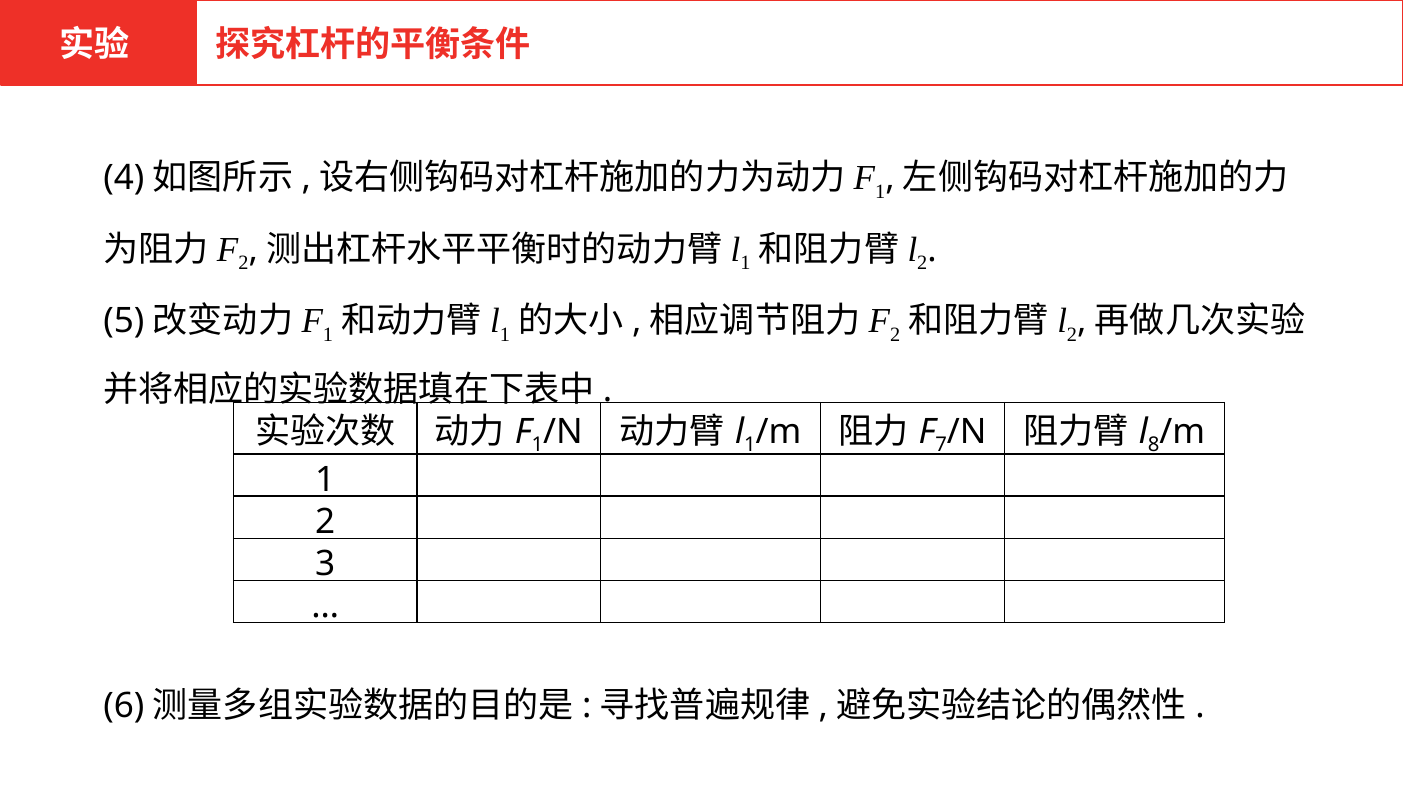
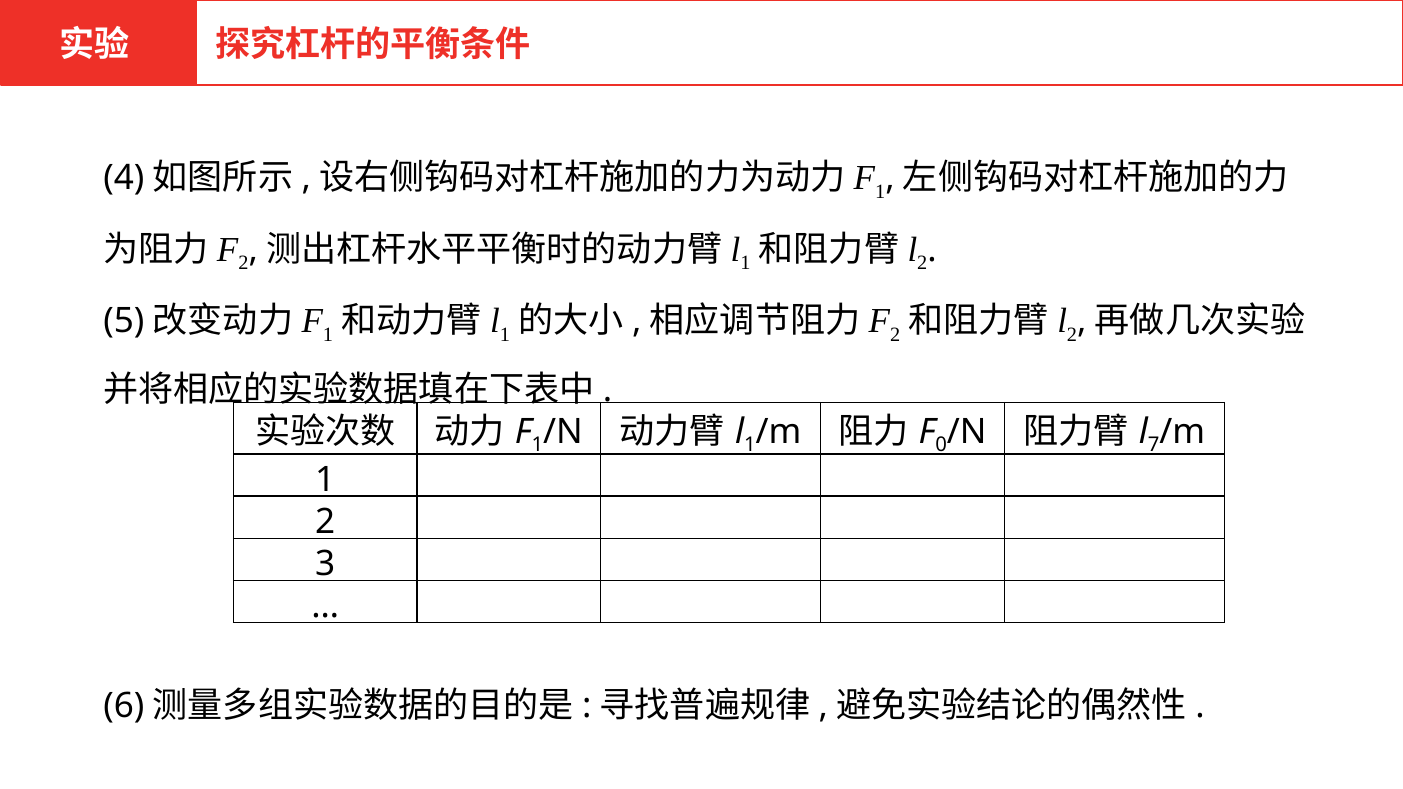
7: 7 -> 0
8: 8 -> 7
